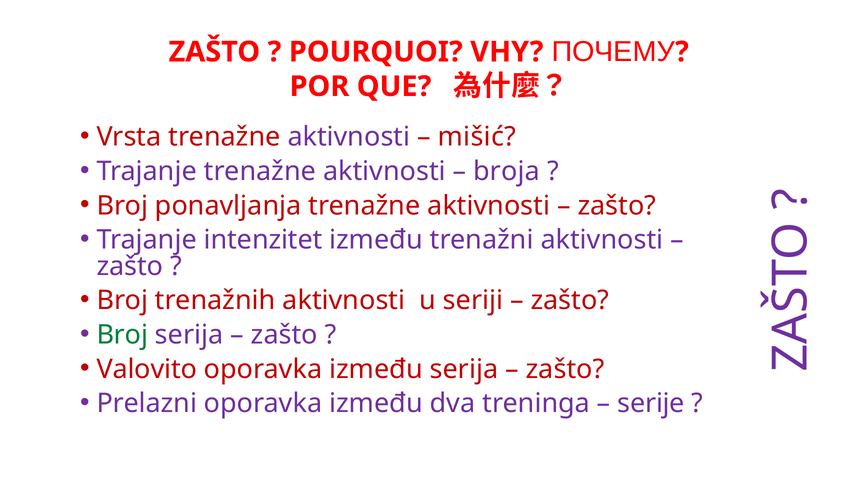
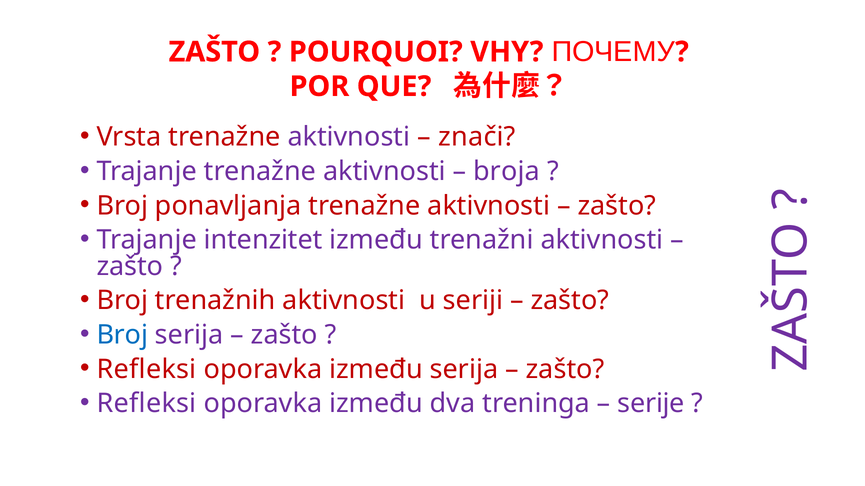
mišić: mišić -> znači
Broj at (122, 335) colour: green -> blue
Valovito at (147, 370): Valovito -> Refleksi
Prelazni at (147, 404): Prelazni -> Refleksi
